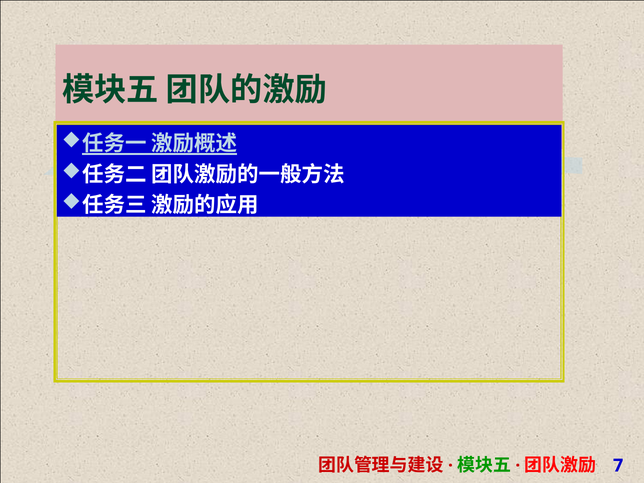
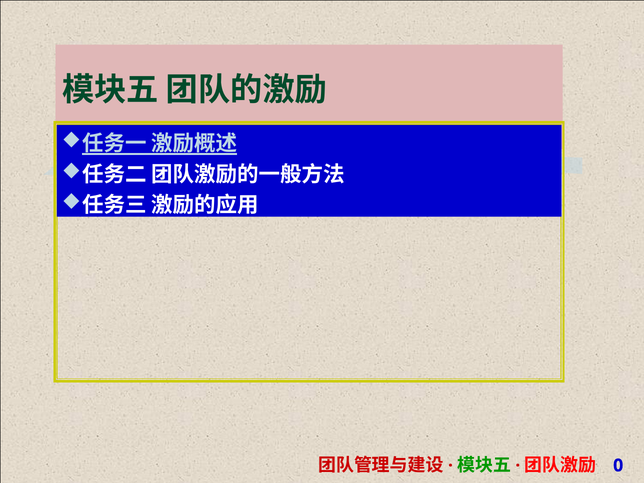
7: 7 -> 0
